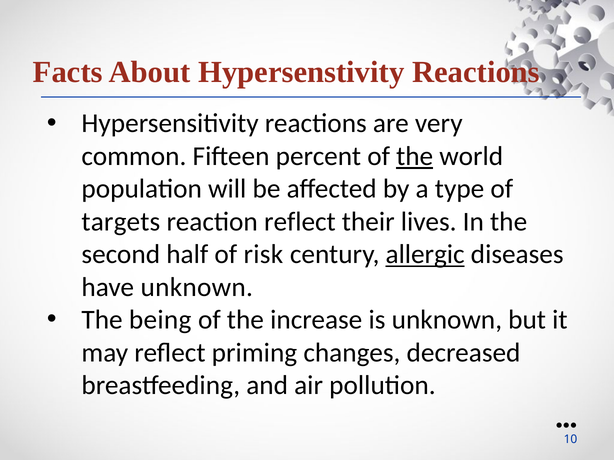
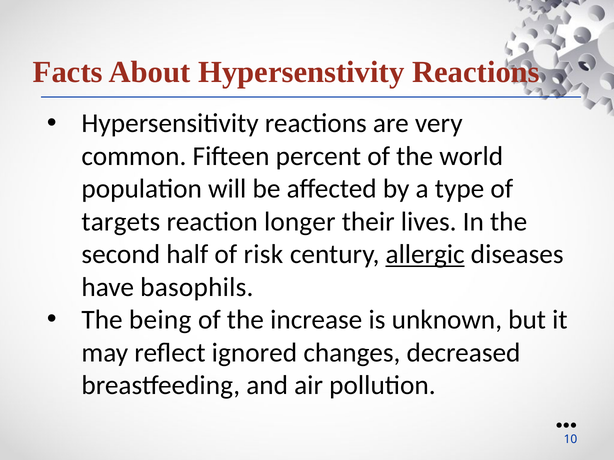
the at (415, 156) underline: present -> none
reaction reflect: reflect -> longer
have unknown: unknown -> basophils
priming: priming -> ignored
